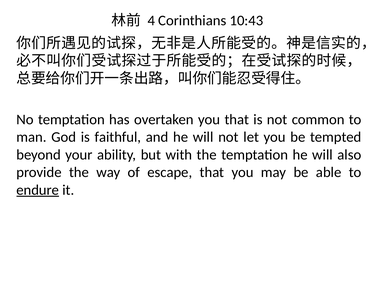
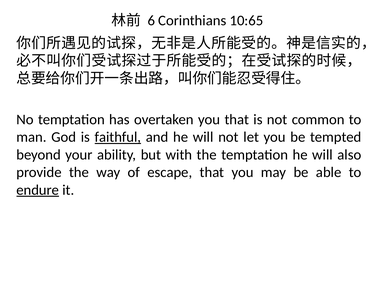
4: 4 -> 6
10:43: 10:43 -> 10:65
faithful underline: none -> present
